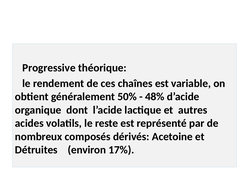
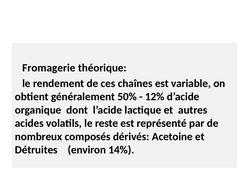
Progressive: Progressive -> Fromagerie
48%: 48% -> 12%
17%: 17% -> 14%
